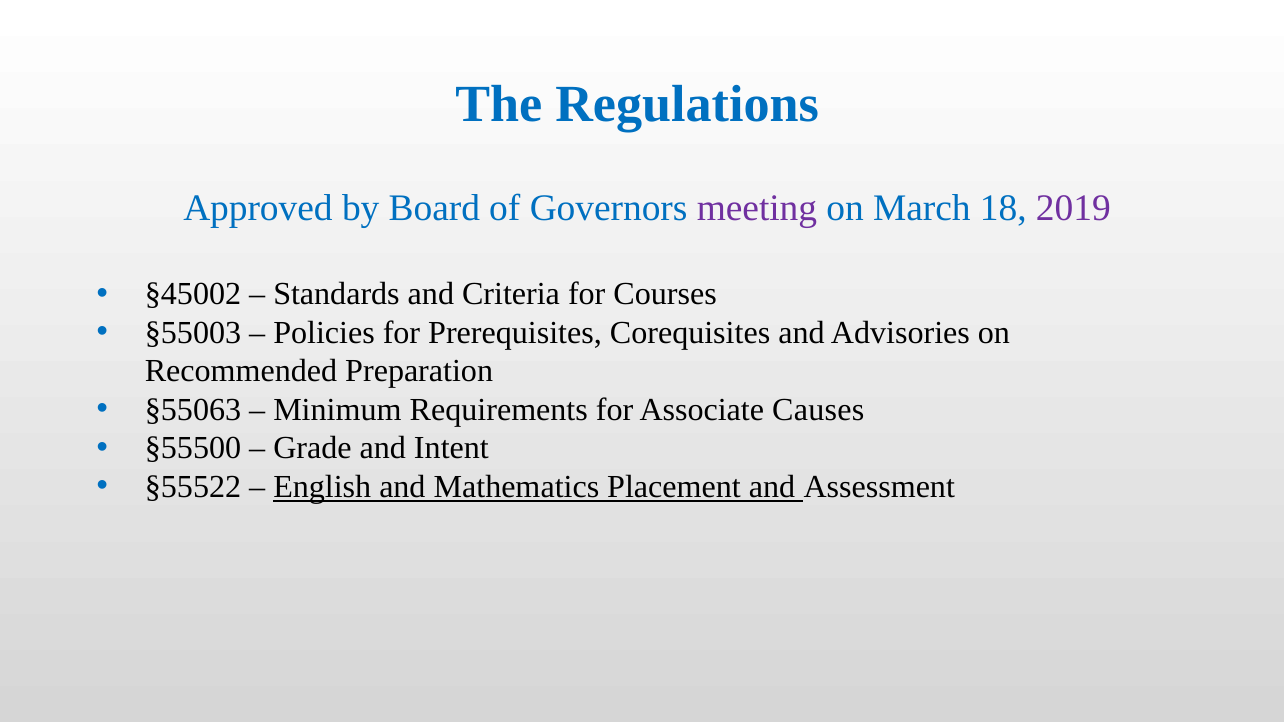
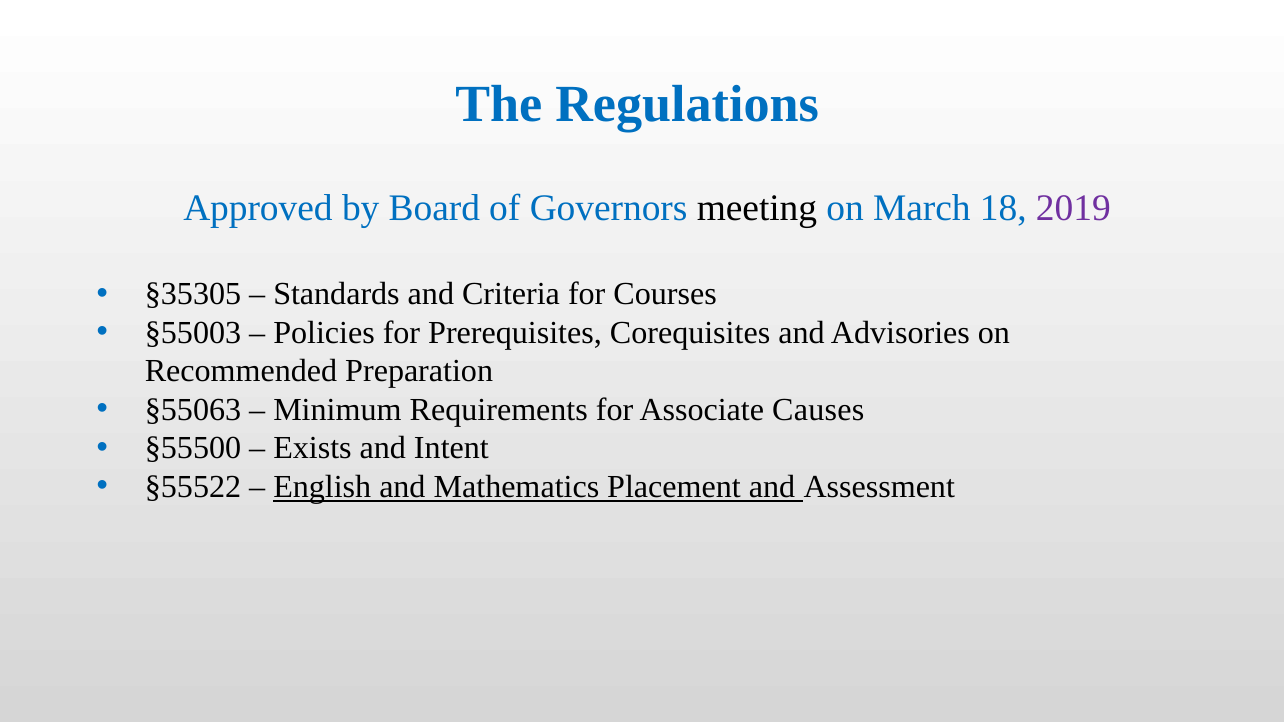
meeting colour: purple -> black
§45002: §45002 -> §35305
Grade: Grade -> Exists
